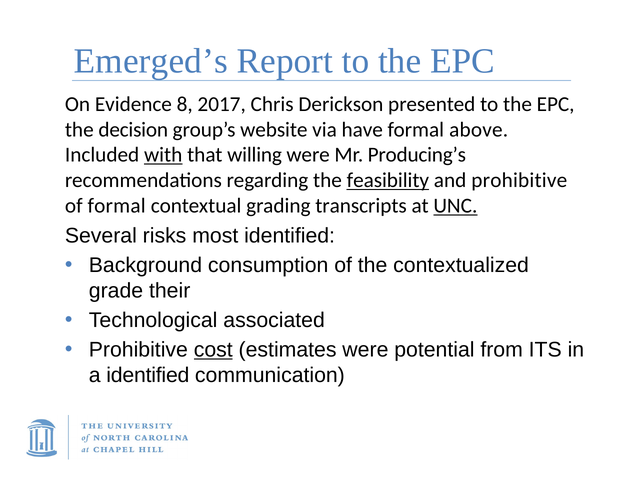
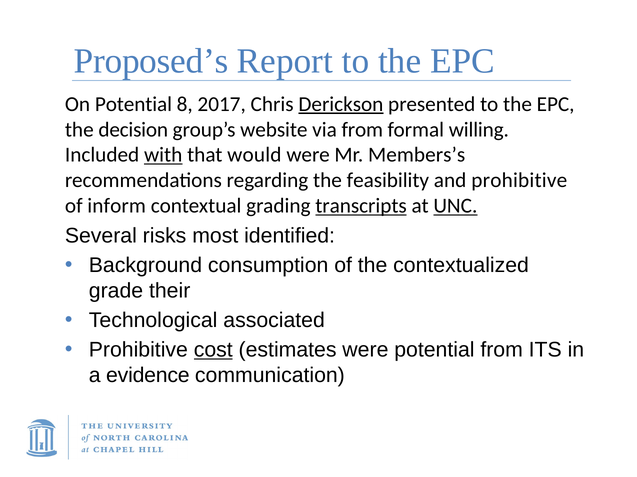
Emerged’s: Emerged’s -> Proposed’s
On Evidence: Evidence -> Potential
Derickson underline: none -> present
via have: have -> from
above: above -> willing
willing: willing -> would
Producing’s: Producing’s -> Members’s
feasibility underline: present -> none
of formal: formal -> inform
transcripts underline: none -> present
a identified: identified -> evidence
